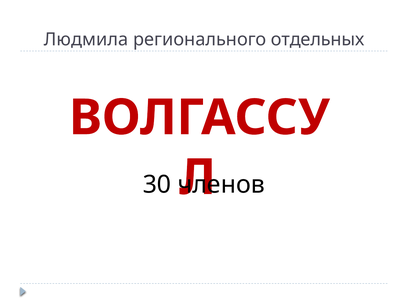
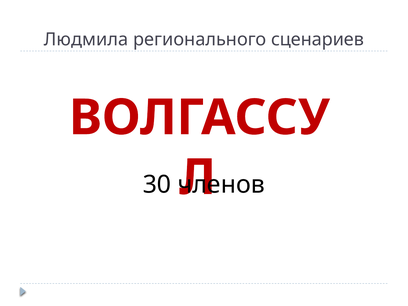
отдельных: отдельных -> сценариев
